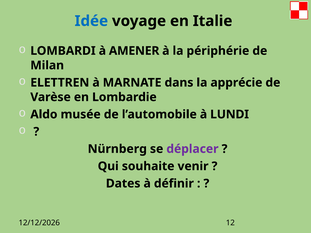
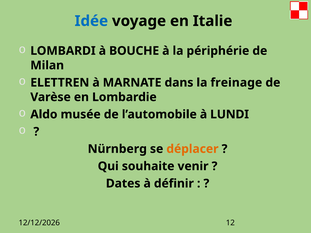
AMENER: AMENER -> BOUCHE
apprécie: apprécie -> freinage
déplacer colour: purple -> orange
